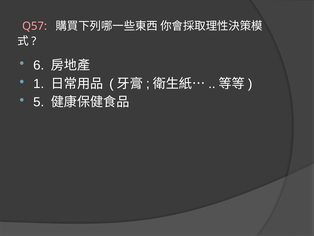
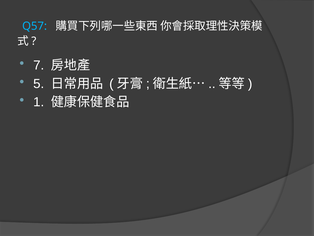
Q57 colour: pink -> light blue
6: 6 -> 7
1: 1 -> 5
5: 5 -> 1
